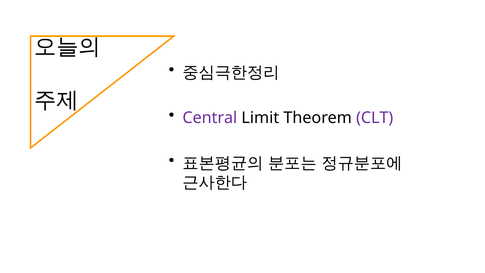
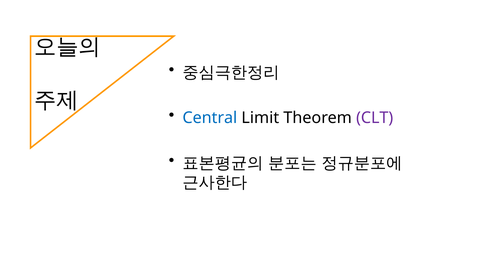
Central colour: purple -> blue
